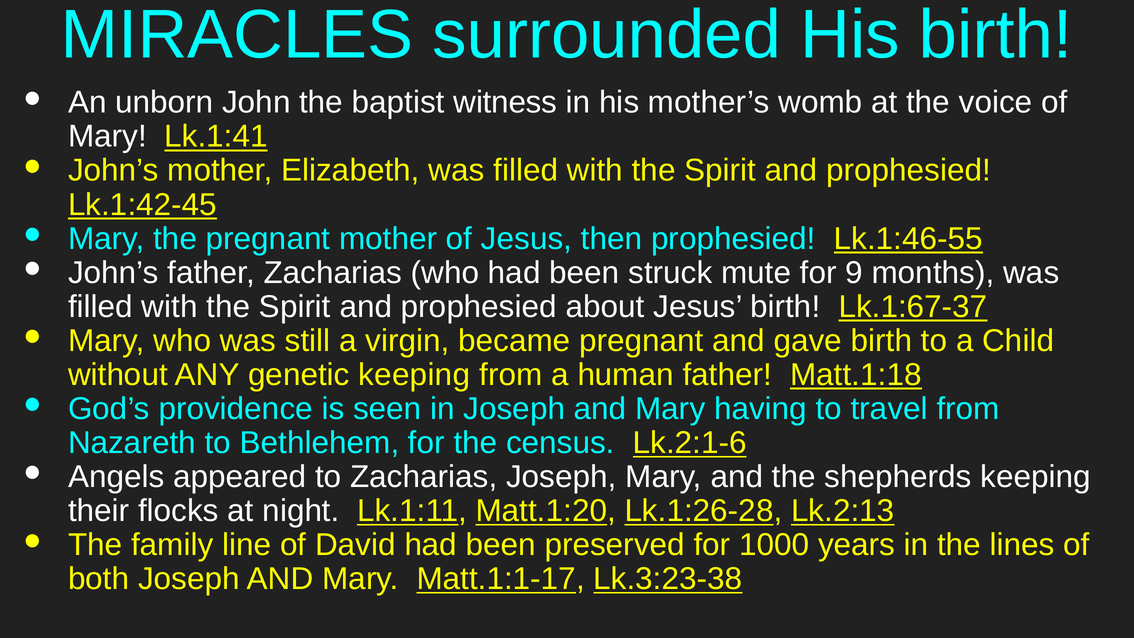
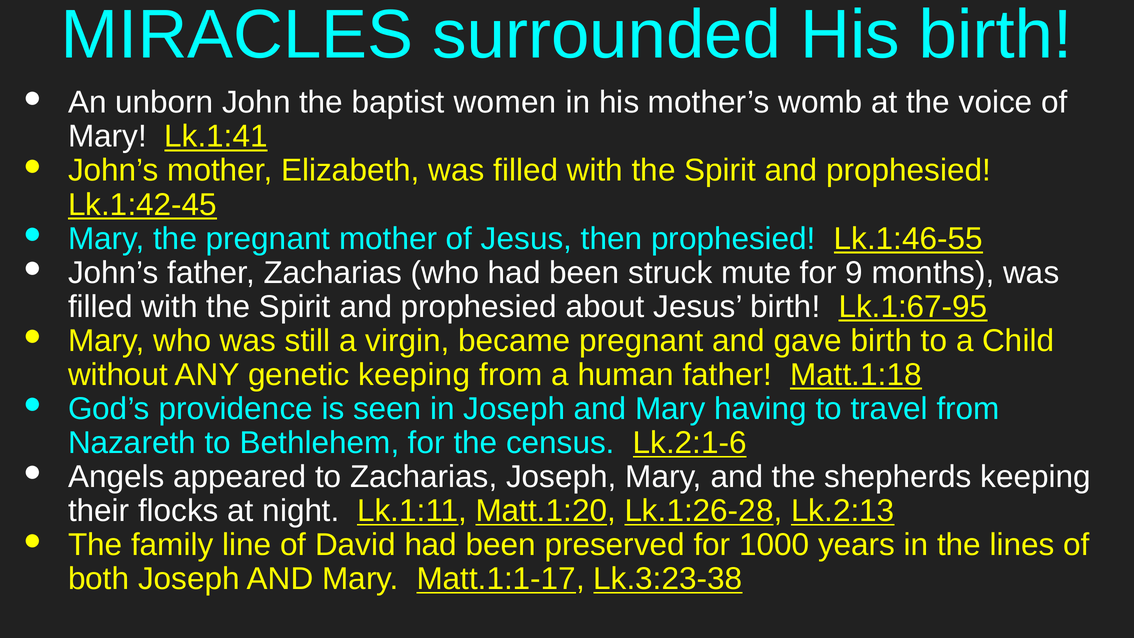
witness: witness -> women
Lk.1:67-37: Lk.1:67-37 -> Lk.1:67-95
